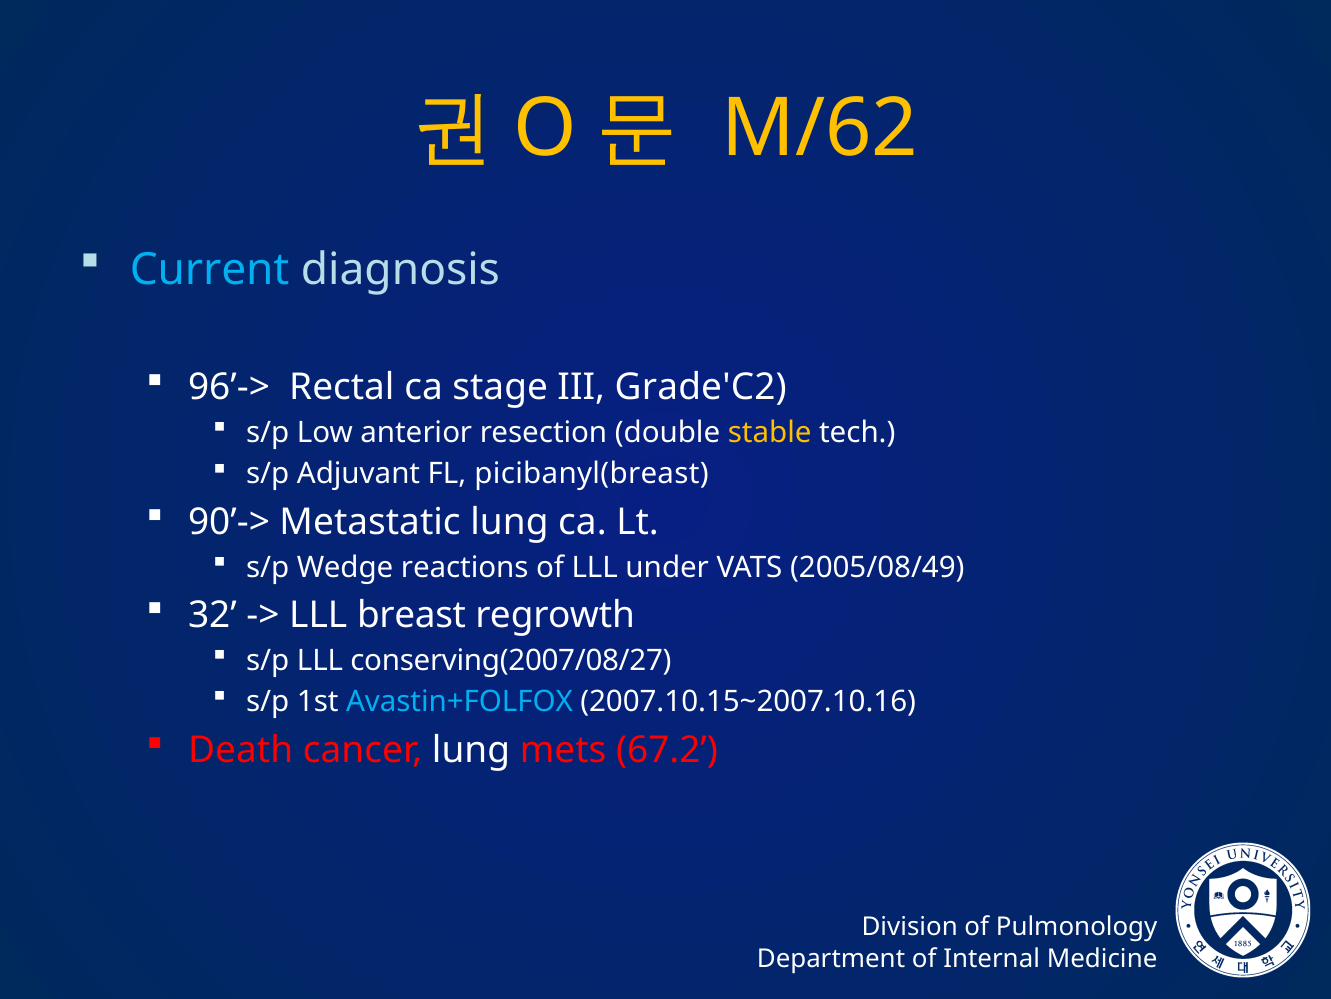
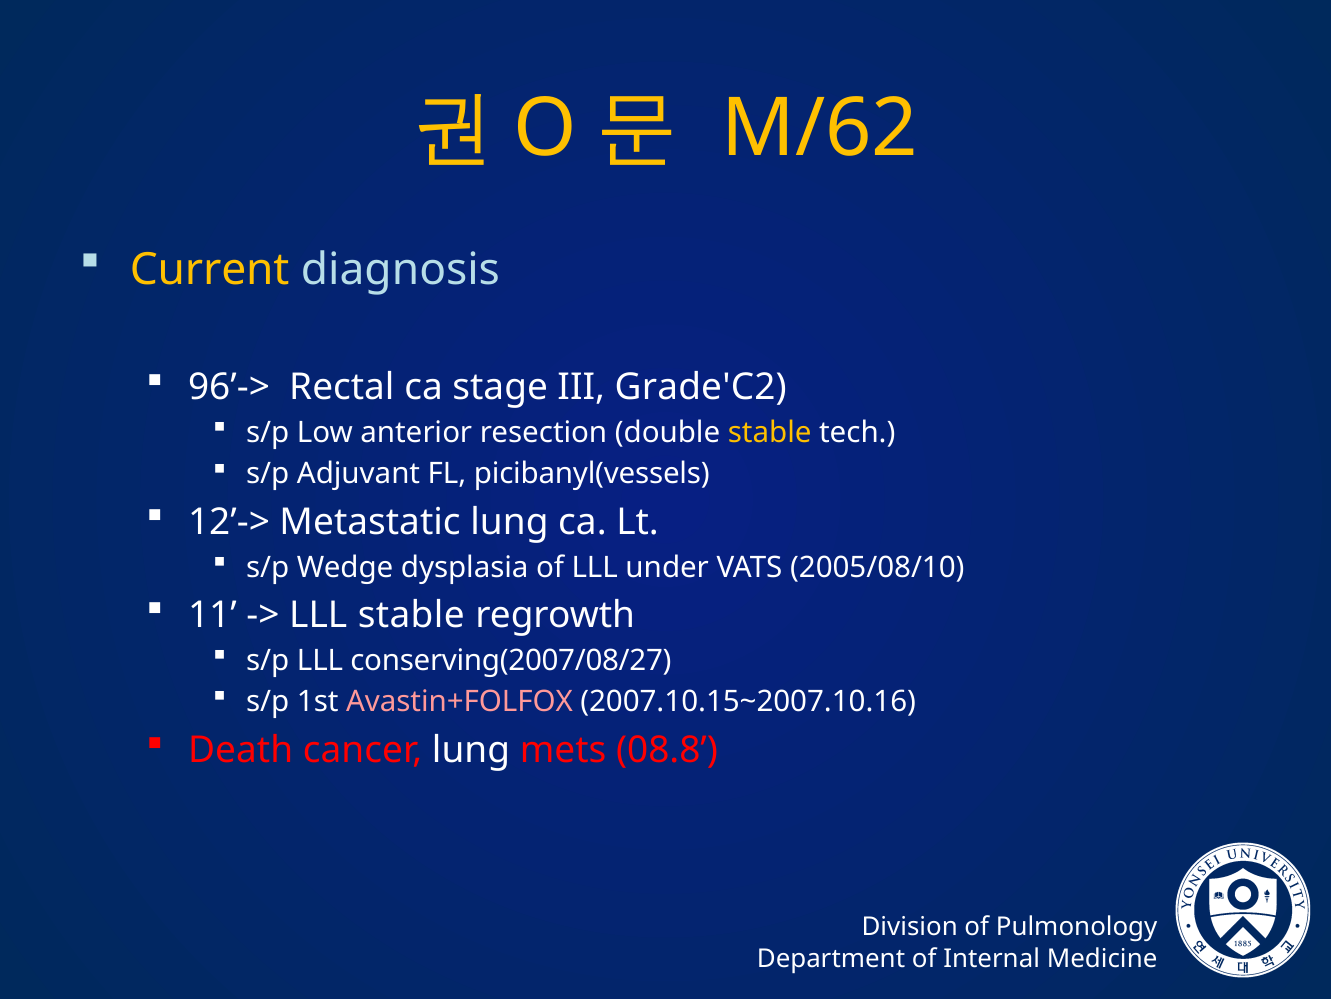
Current colour: light blue -> yellow
picibanyl(breast: picibanyl(breast -> picibanyl(vessels
90’->: 90’-> -> 12’->
reactions: reactions -> dysplasia
2005/08/49: 2005/08/49 -> 2005/08/10
32: 32 -> 11
LLL breast: breast -> stable
Avastin+FOLFOX colour: light blue -> pink
67.2: 67.2 -> 08.8
